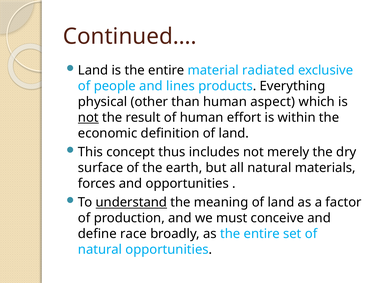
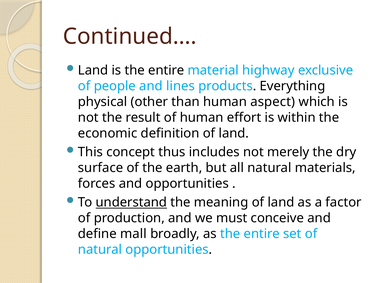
radiated: radiated -> highway
not at (88, 117) underline: present -> none
race: race -> mall
